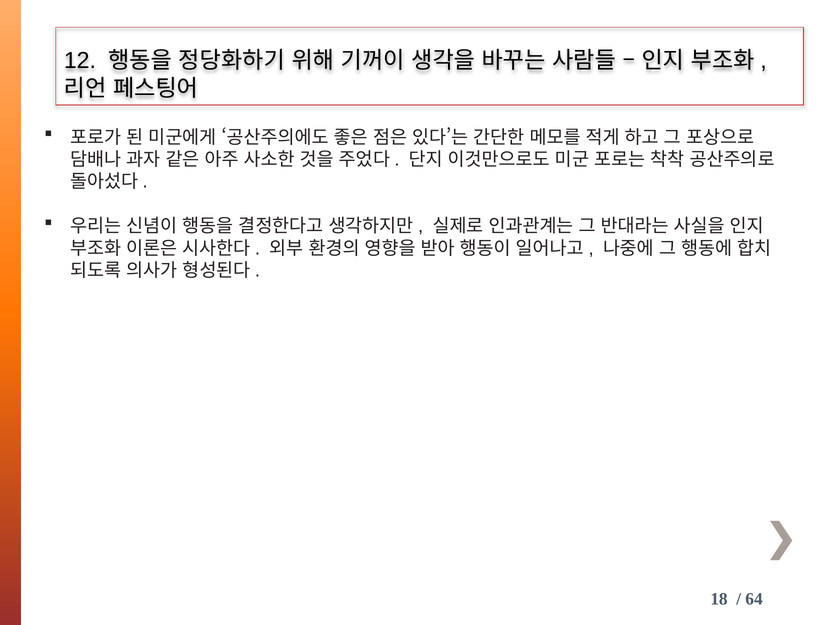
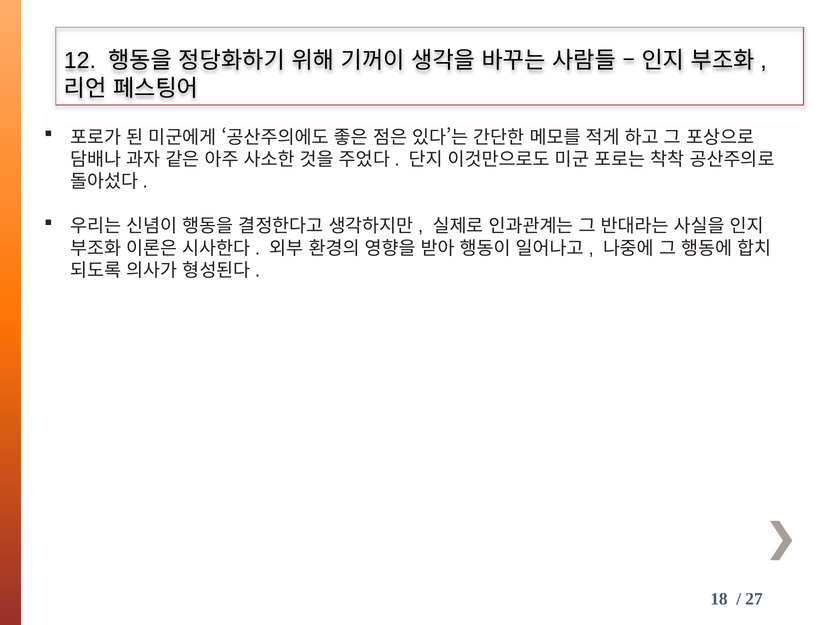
64: 64 -> 27
